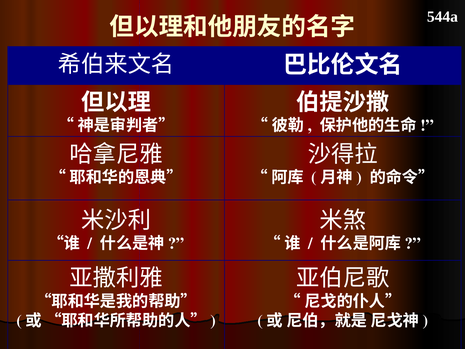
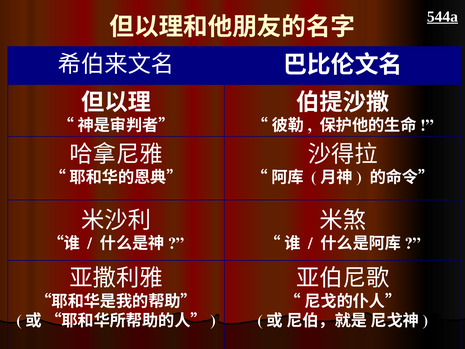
544a underline: none -> present
